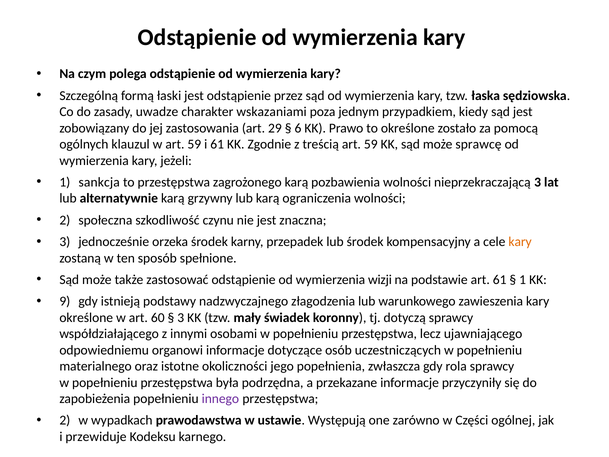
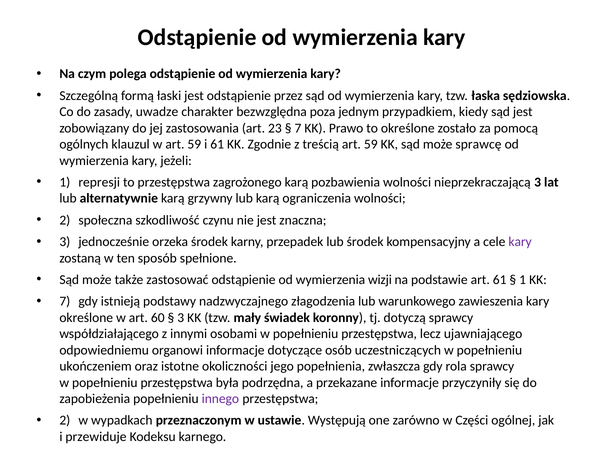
wskazaniami: wskazaniami -> bezwzględna
29: 29 -> 23
6 at (298, 128): 6 -> 7
sankcja: sankcja -> represji
kary at (520, 242) colour: orange -> purple
9 at (65, 301): 9 -> 7
materialnego: materialnego -> ukończeniem
prawodawstwa: prawodawstwa -> przeznaczonym
